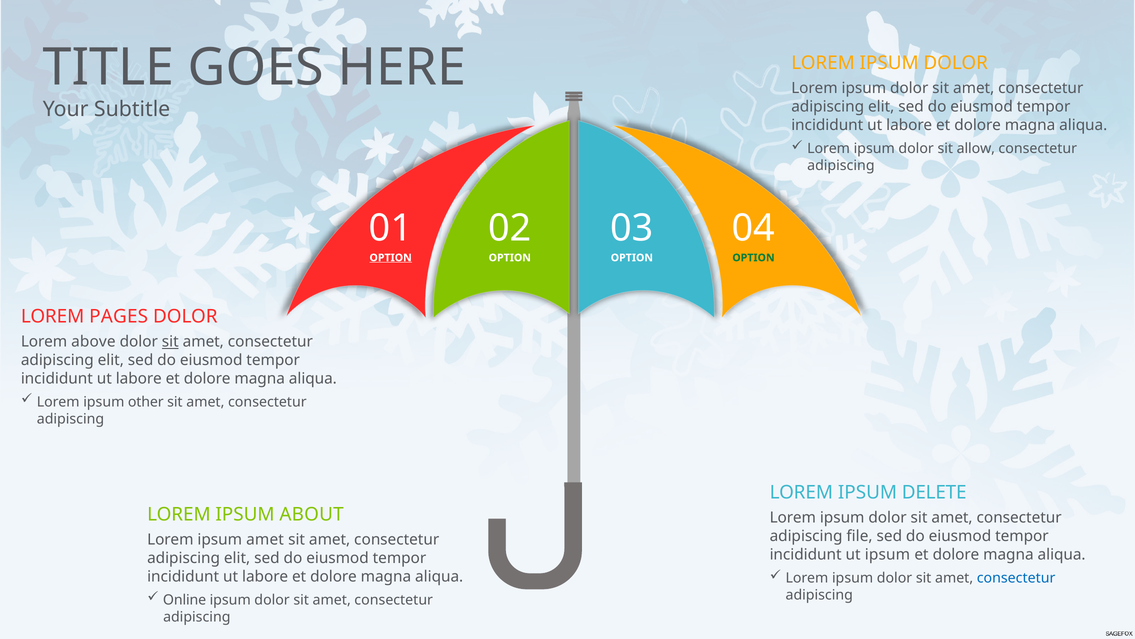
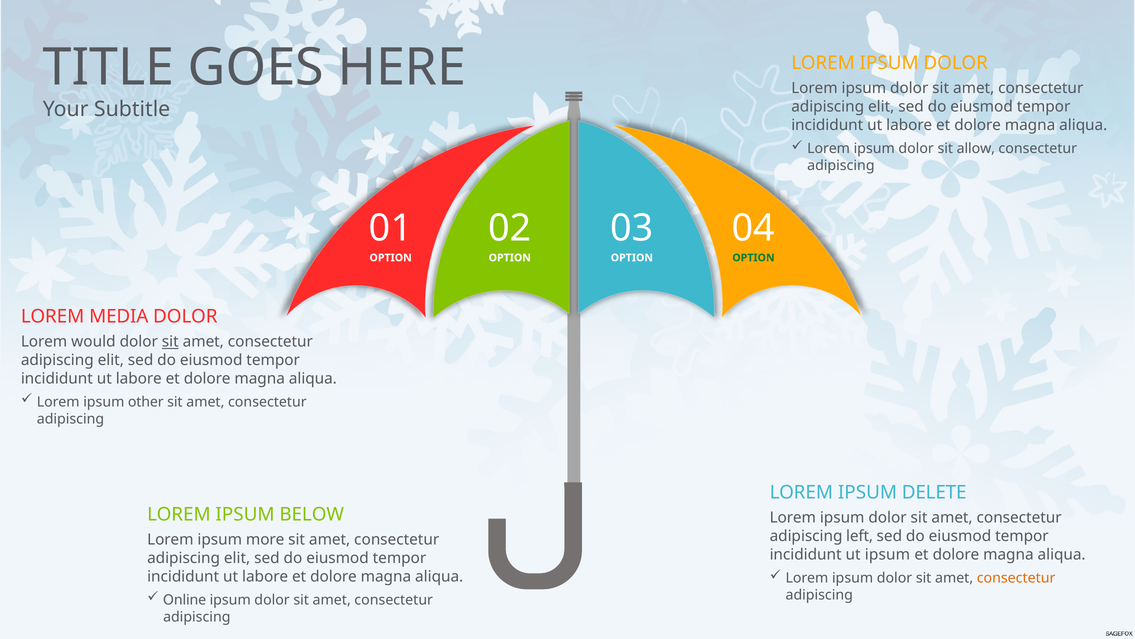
OPTION at (391, 258) underline: present -> none
PAGES: PAGES -> MEDIA
above: above -> would
ABOUT: ABOUT -> BELOW
file: file -> left
ipsum amet: amet -> more
consectetur at (1016, 578) colour: blue -> orange
